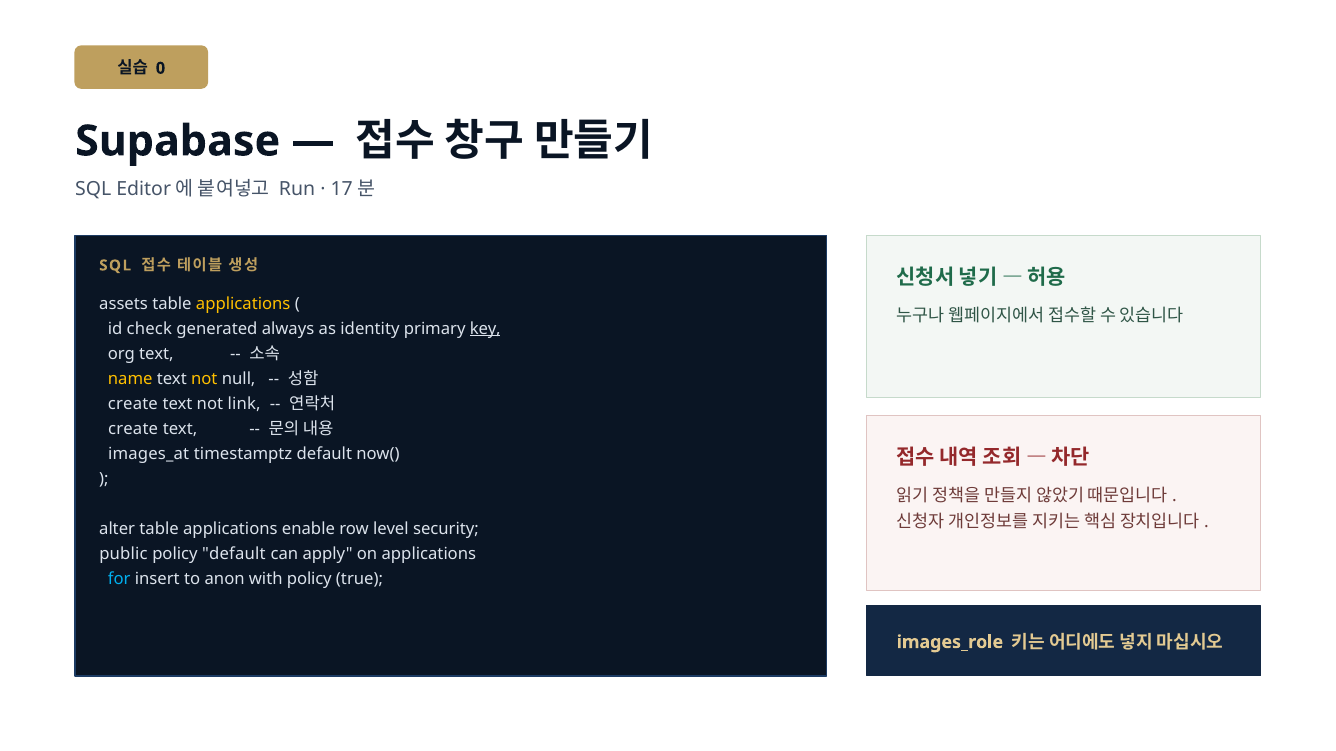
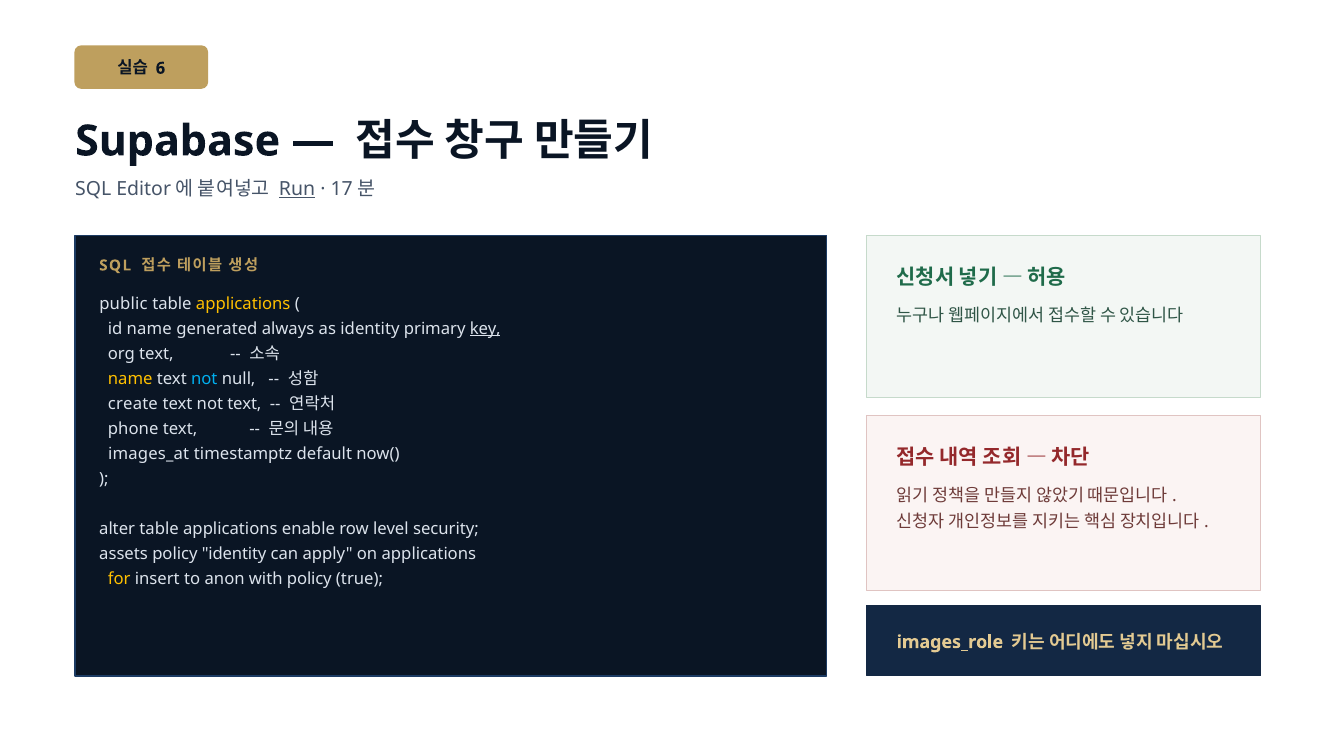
0: 0 -> 6
Run underline: none -> present
assets: assets -> public
id check: check -> name
not at (204, 379) colour: yellow -> light blue
not link: link -> text
create at (133, 429): create -> phone
public: public -> assets
policy default: default -> identity
for colour: light blue -> yellow
